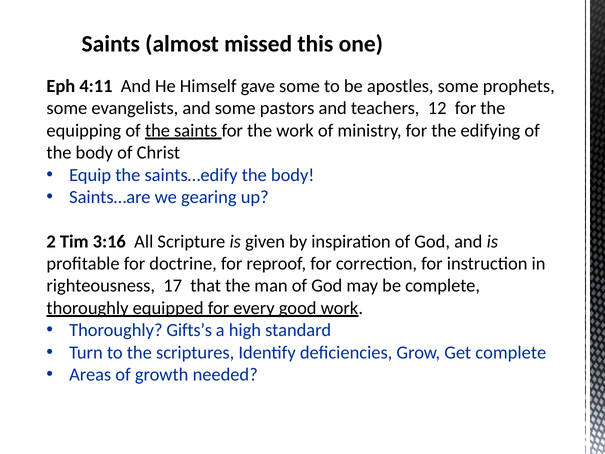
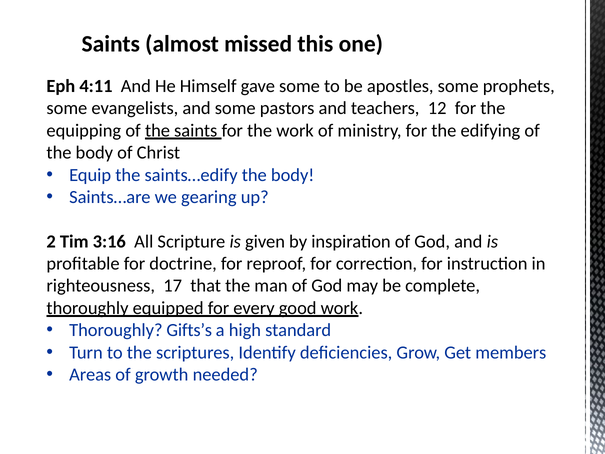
Get complete: complete -> members
